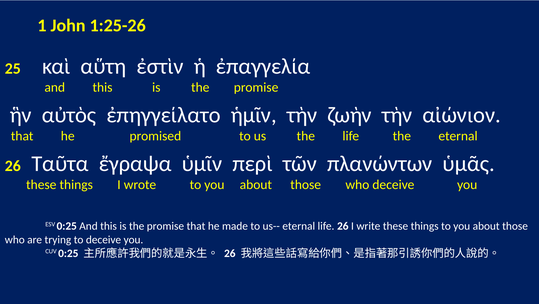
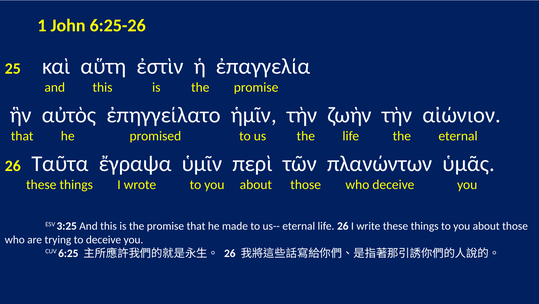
1:25-26: 1:25-26 -> 6:25-26
ESV 0:25: 0:25 -> 3:25
CUV 0:25: 0:25 -> 6:25
